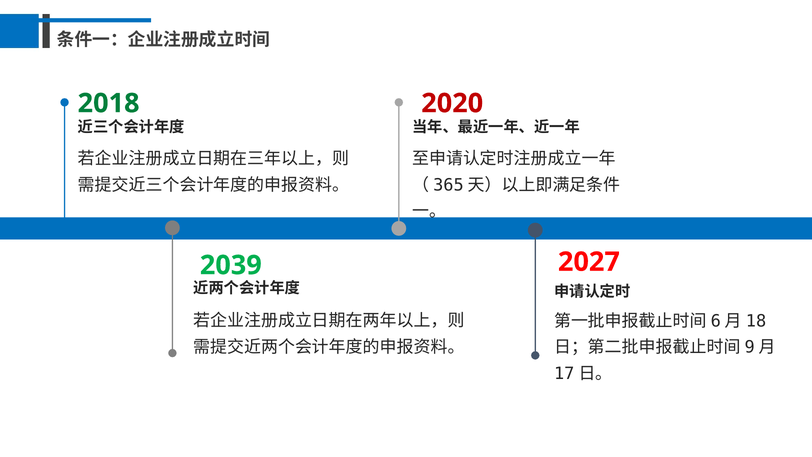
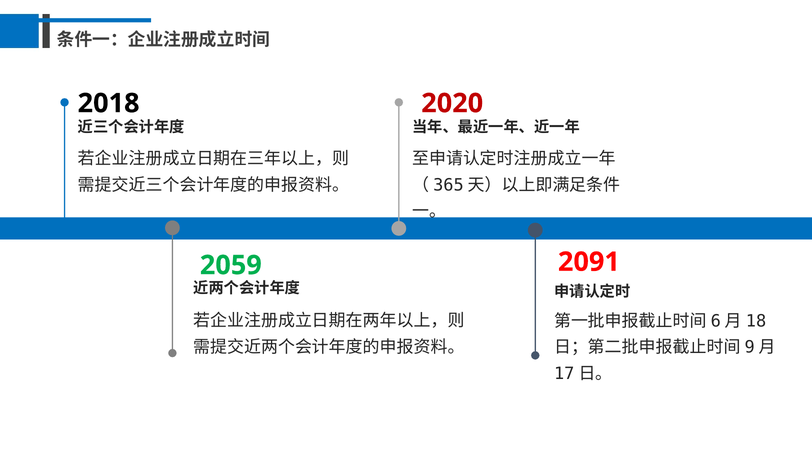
2018 colour: green -> black
2027: 2027 -> 2091
2039: 2039 -> 2059
